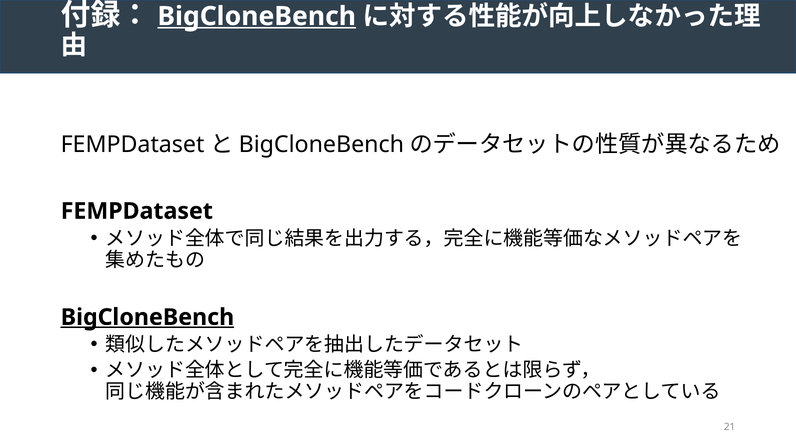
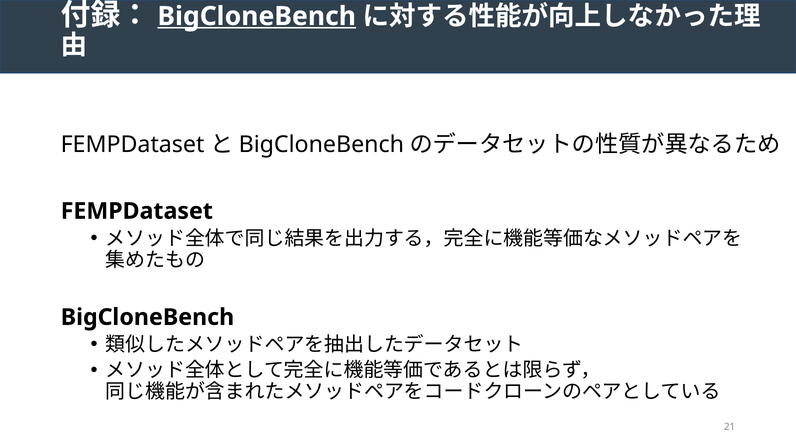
BigCloneBench at (147, 317) underline: present -> none
